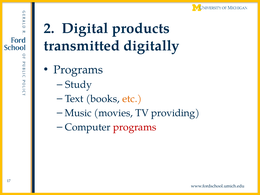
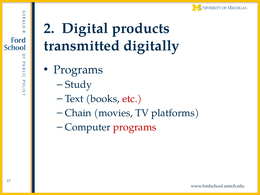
etc colour: orange -> red
Music: Music -> Chain
providing: providing -> platforms
